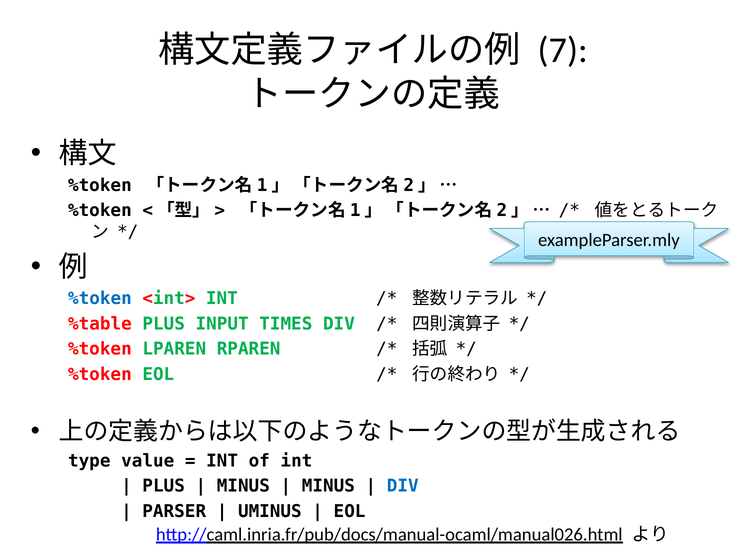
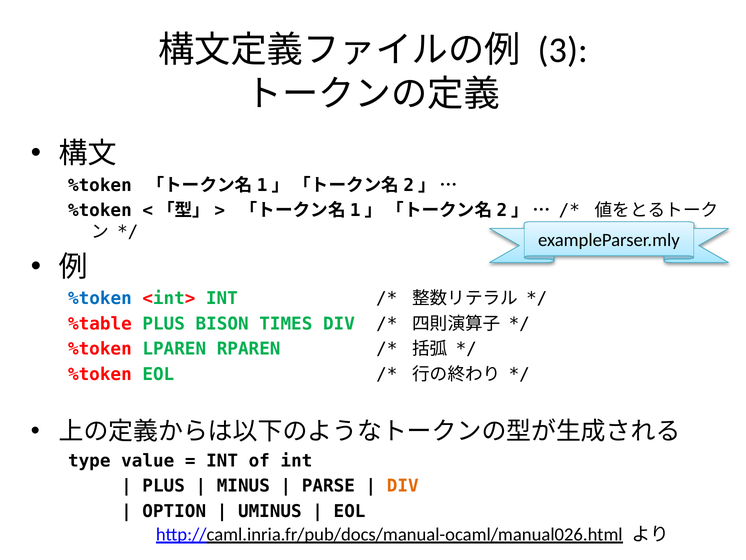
7: 7 -> 3
INPUT: INPUT -> BISON
MINUS at (328, 486): MINUS -> PARSE
DIV at (403, 486) colour: blue -> orange
PARSER: PARSER -> OPTION
